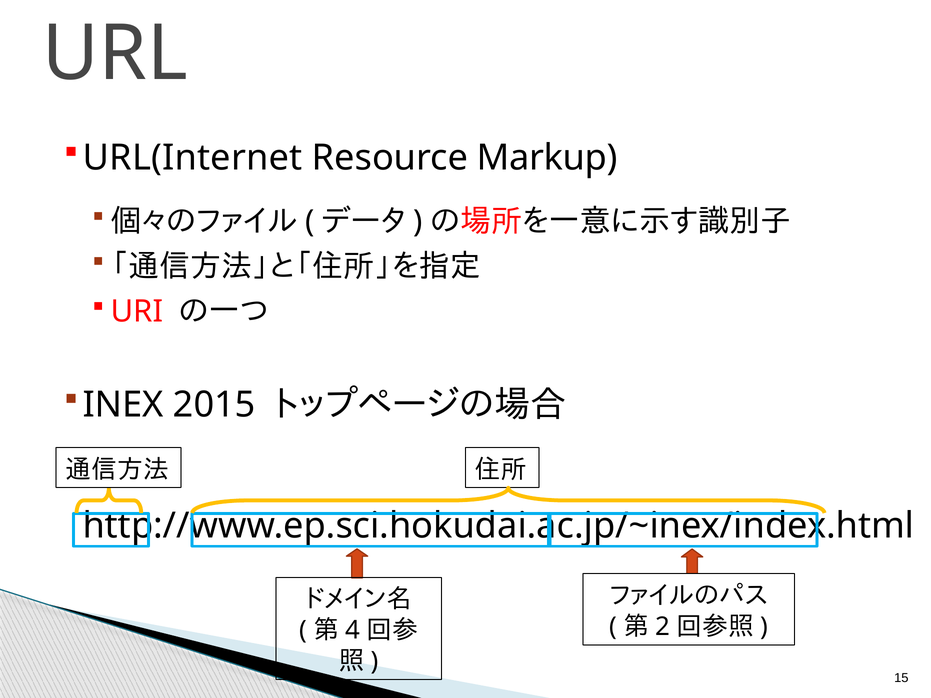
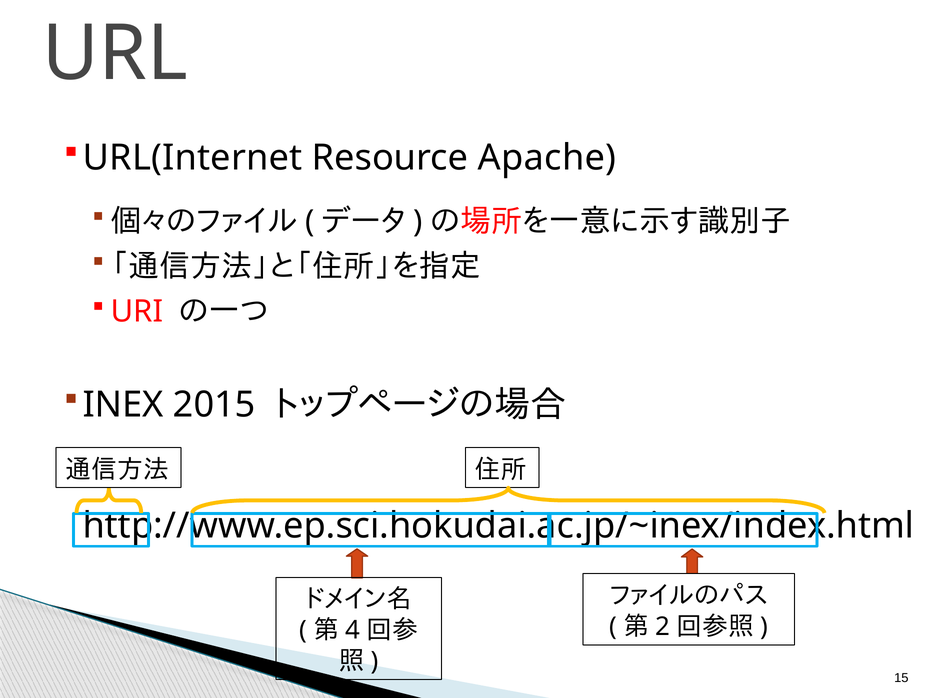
Markup: Markup -> Apache
